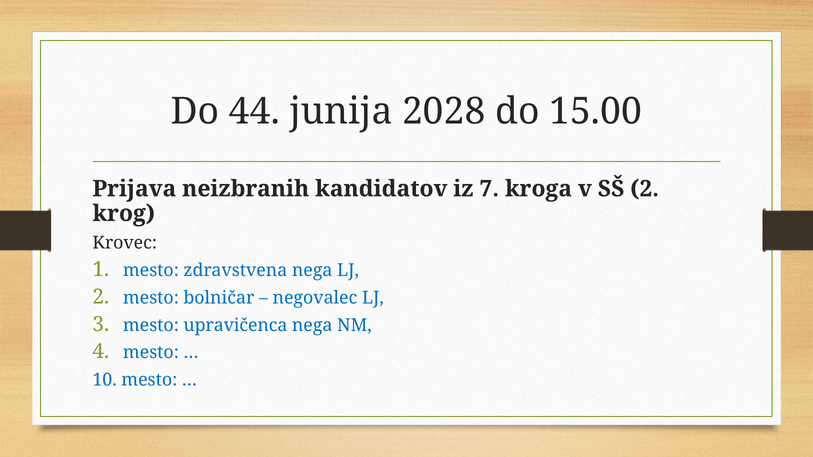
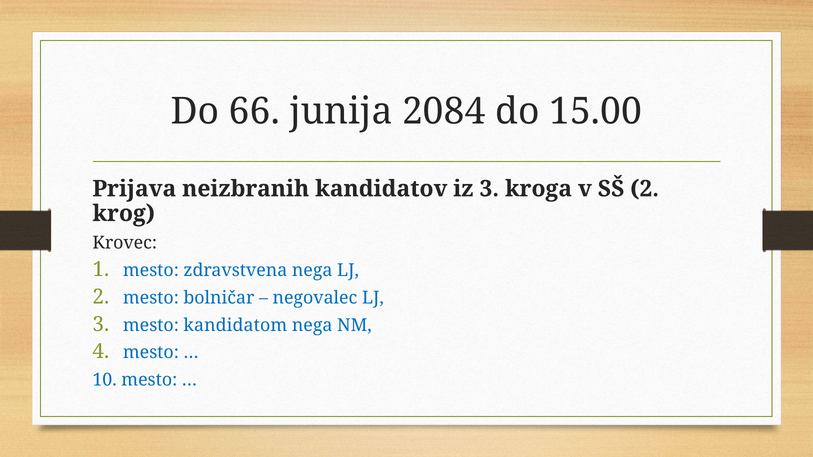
44: 44 -> 66
2028: 2028 -> 2084
iz 7: 7 -> 3
upravičenca: upravičenca -> kandidatom
